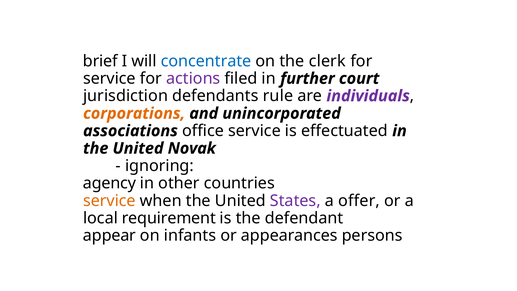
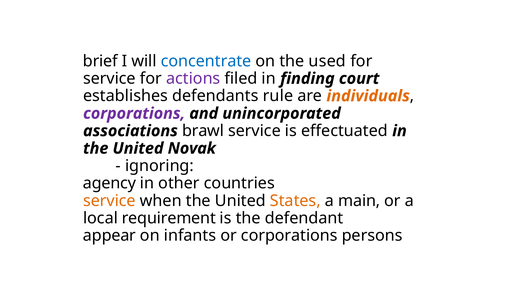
clerk: clerk -> used
further: further -> finding
jurisdiction: jurisdiction -> establishes
individuals colour: purple -> orange
corporations at (134, 113) colour: orange -> purple
office: office -> brawl
States colour: purple -> orange
offer: offer -> main
or appearances: appearances -> corporations
